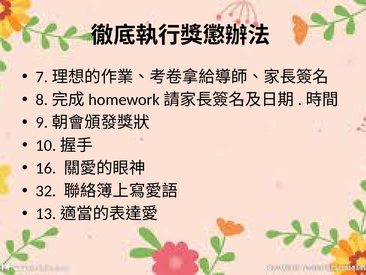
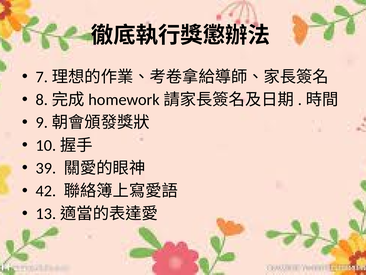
16: 16 -> 39
32: 32 -> 42
